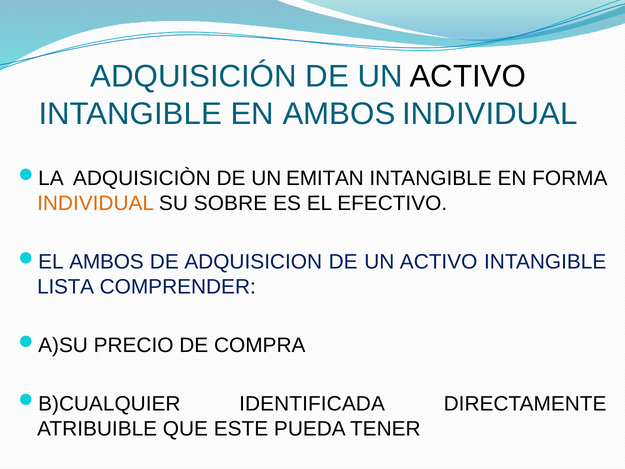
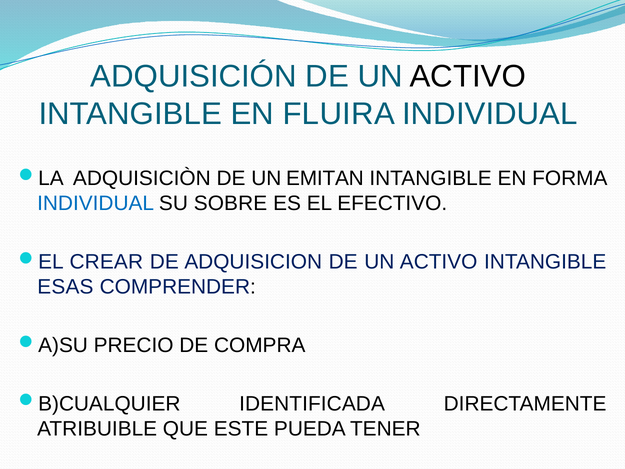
EN AMBOS: AMBOS -> FLUIRA
INDIVIDUAL at (96, 203) colour: orange -> blue
AMBOS at (106, 262): AMBOS -> CREAR
LISTA: LISTA -> ESAS
